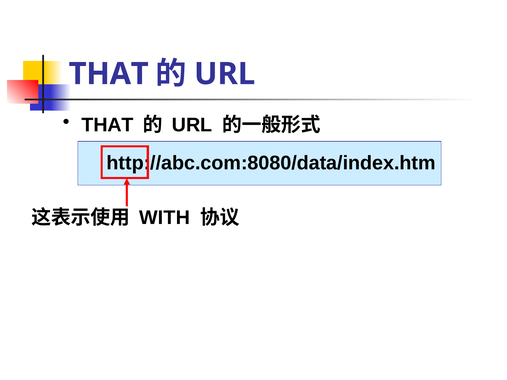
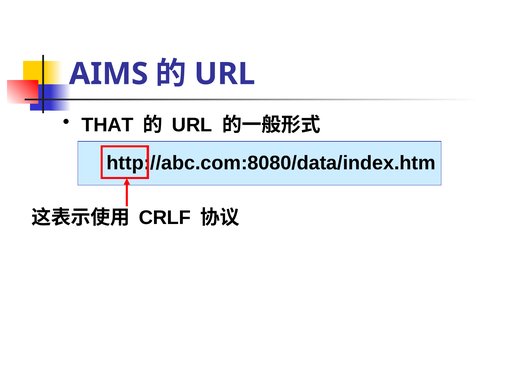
THAT at (109, 74): THAT -> AIMS
WITH: WITH -> CRLF
